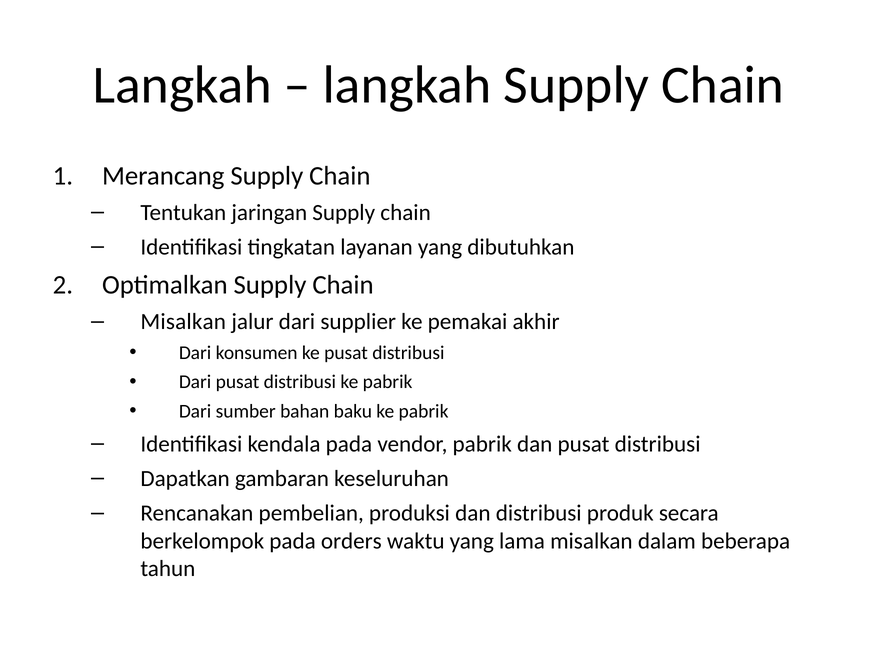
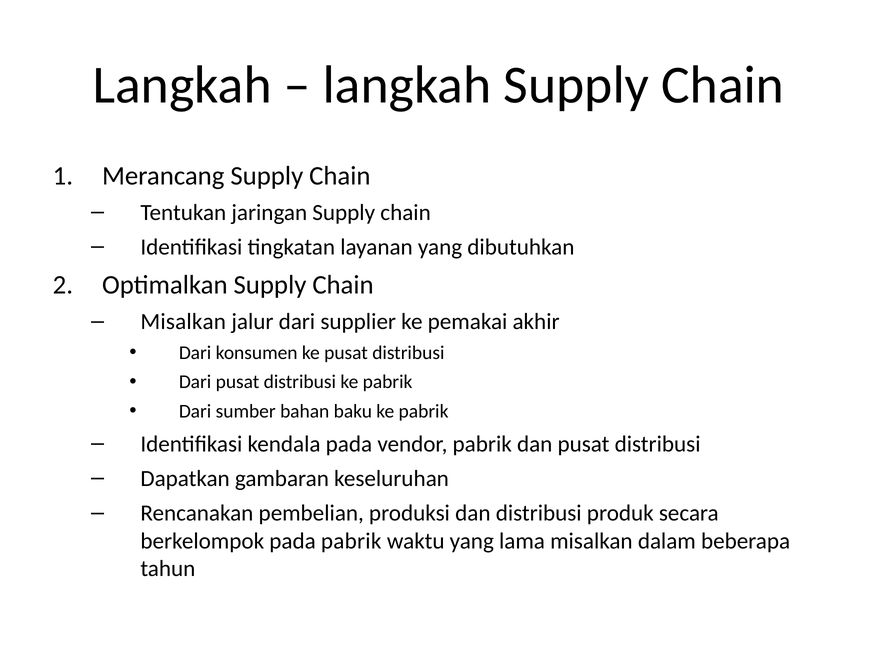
pada orders: orders -> pabrik
